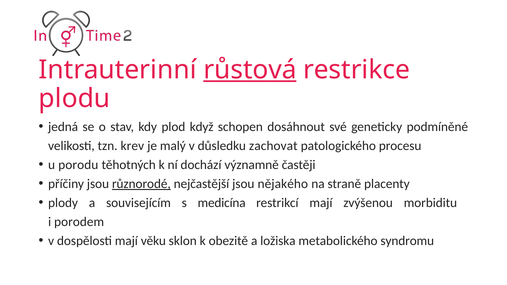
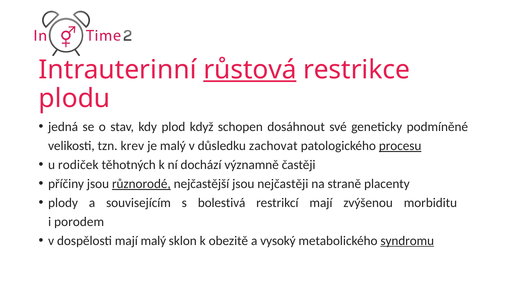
procesu underline: none -> present
porodu: porodu -> rodiček
nějakého: nějakého -> nejčastěji
medicína: medicína -> bolestivá
mají věku: věku -> malý
ložiska: ložiska -> vysoký
syndromu underline: none -> present
